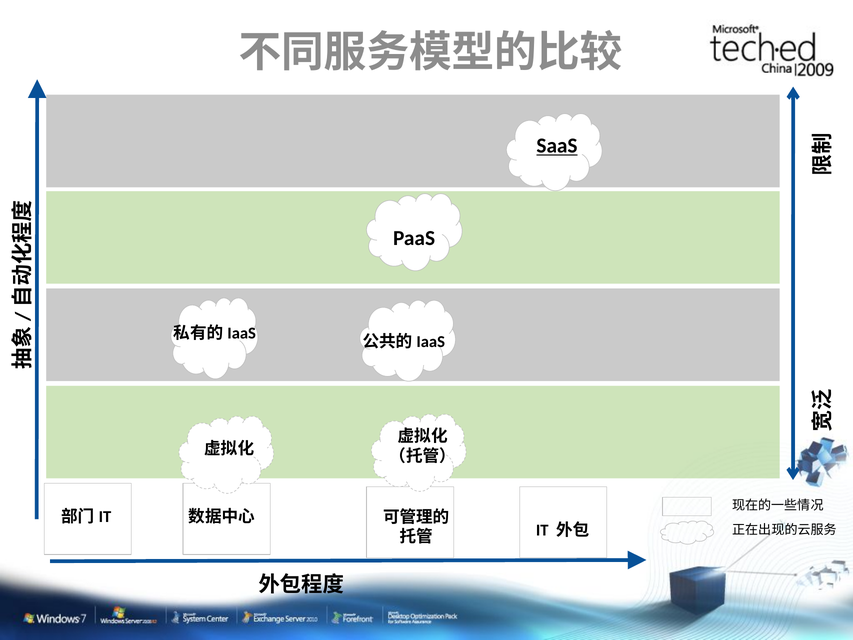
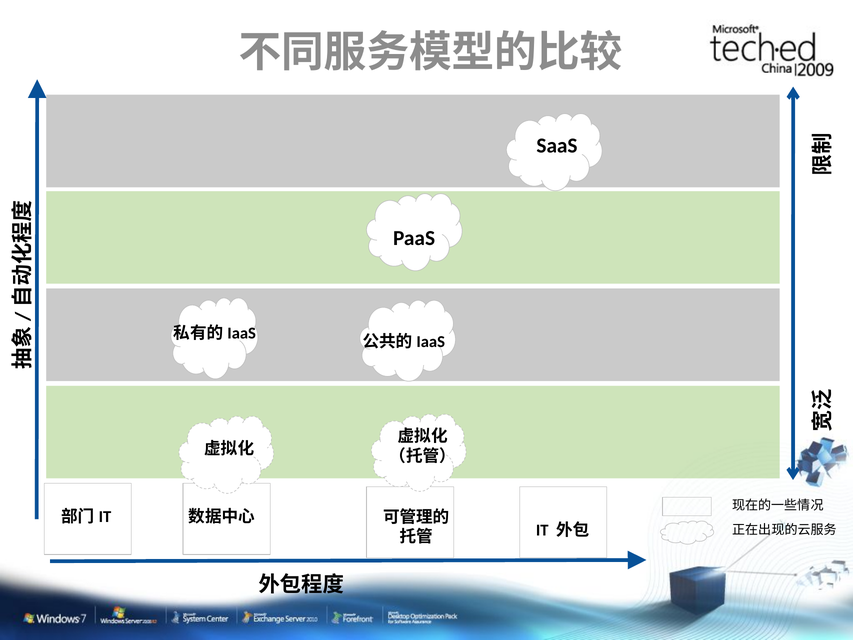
SaaS underline: present -> none
